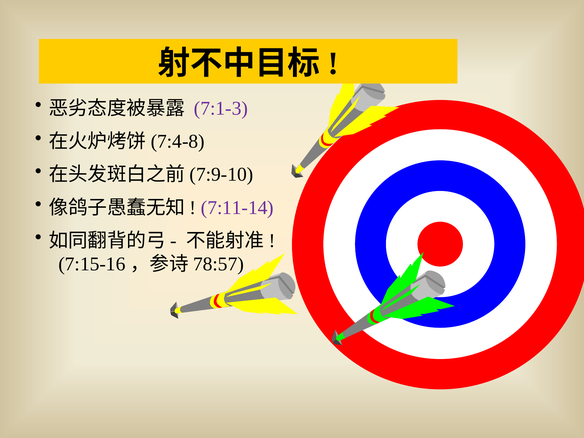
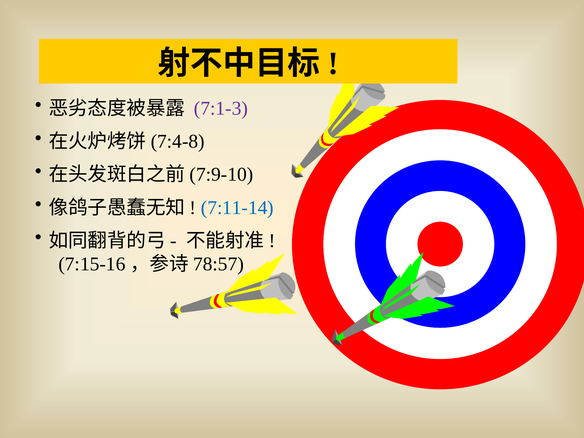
7:11-14 colour: purple -> blue
